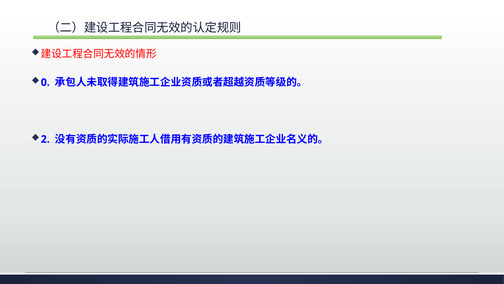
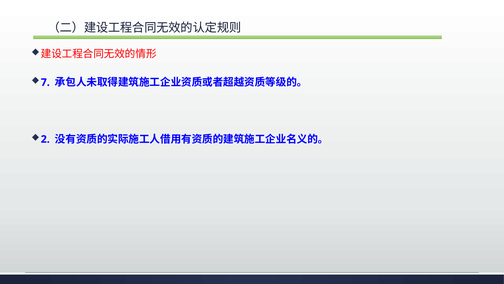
0: 0 -> 7
